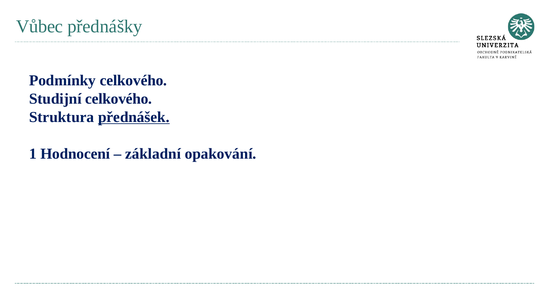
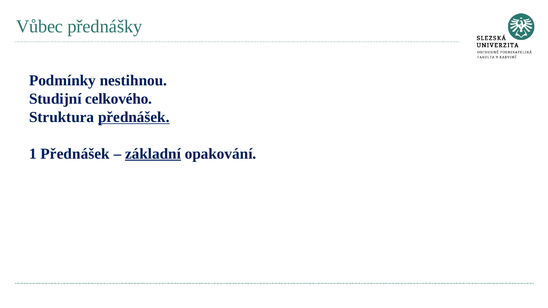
Podmínky celkového: celkového -> nestihnou
1 Hodnocení: Hodnocení -> Přednášek
základní underline: none -> present
